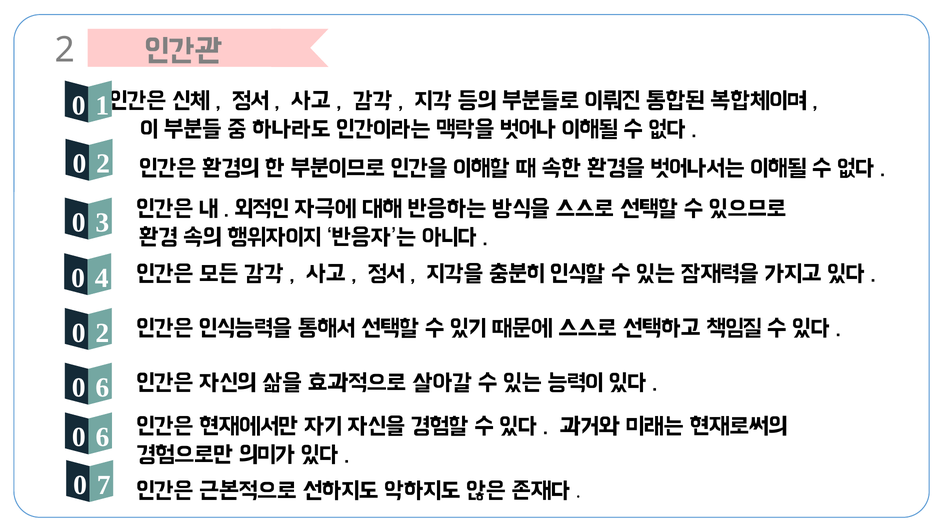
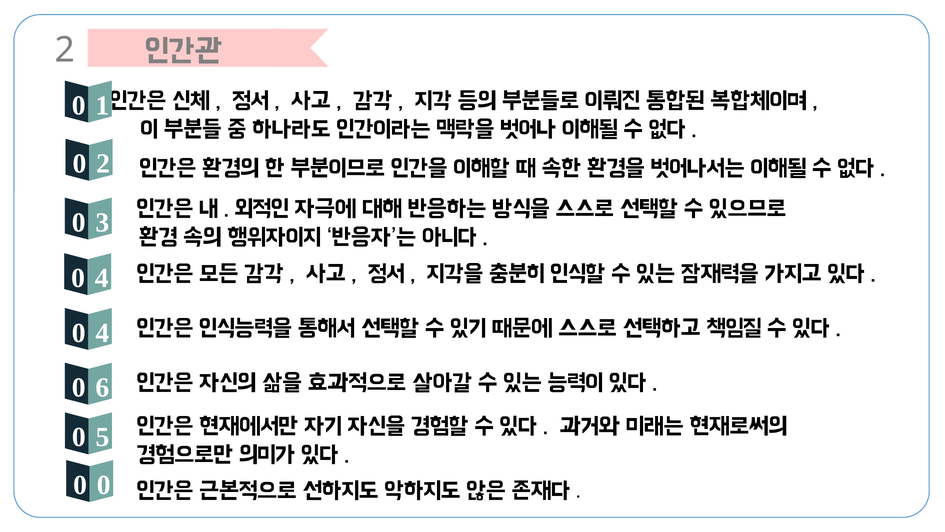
2 at (102, 333): 2 -> 4
6 at (102, 437): 6 -> 5
0 7: 7 -> 0
